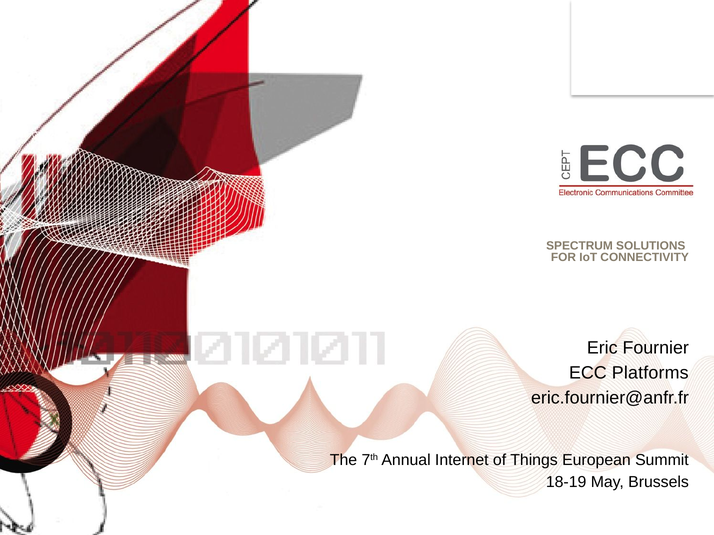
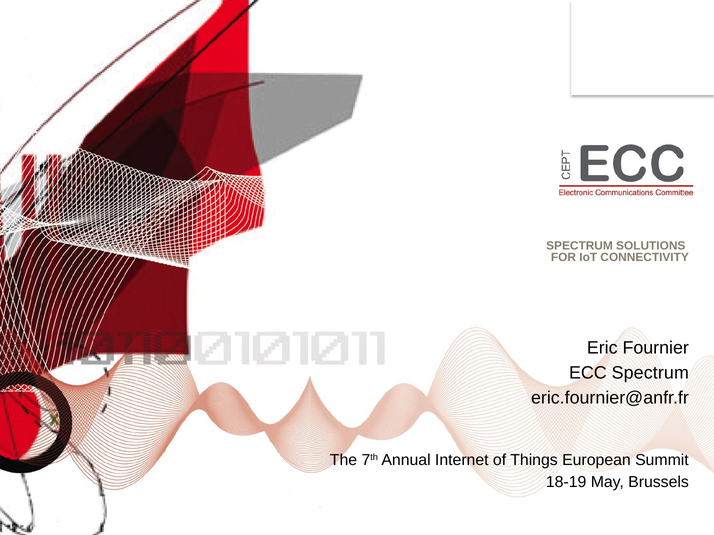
ECC Platforms: Platforms -> Spectrum
